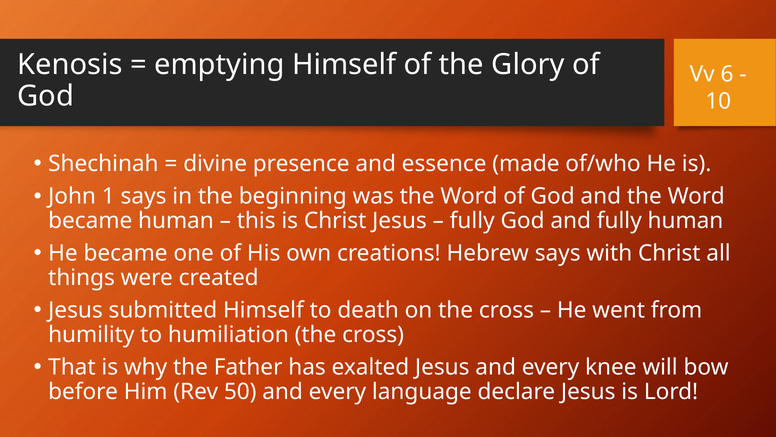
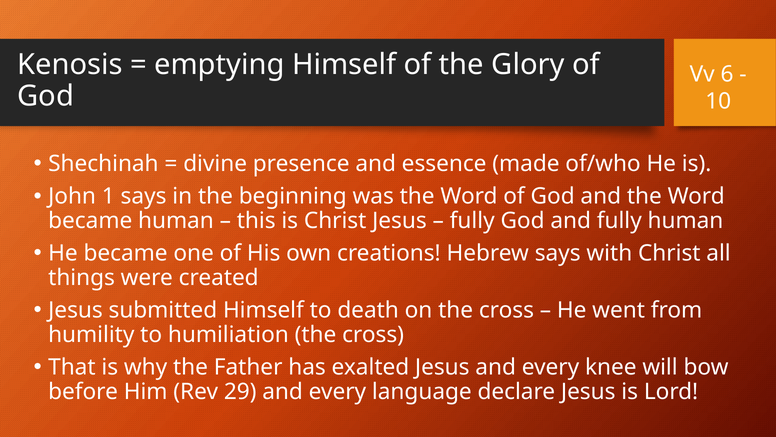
50: 50 -> 29
